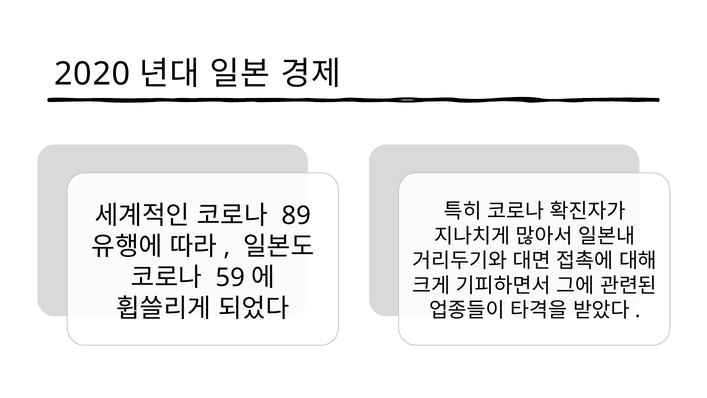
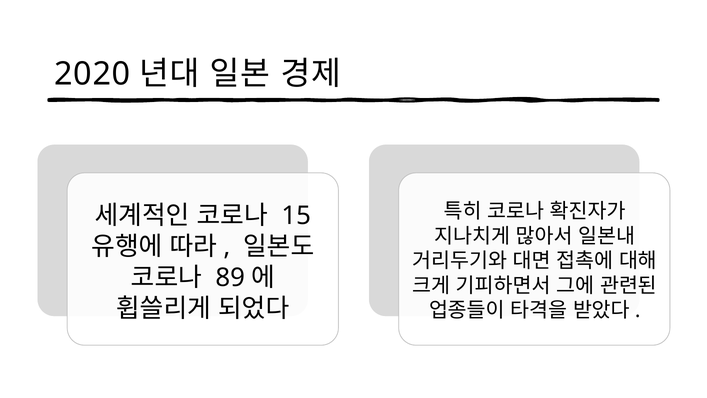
89: 89 -> 15
59: 59 -> 89
